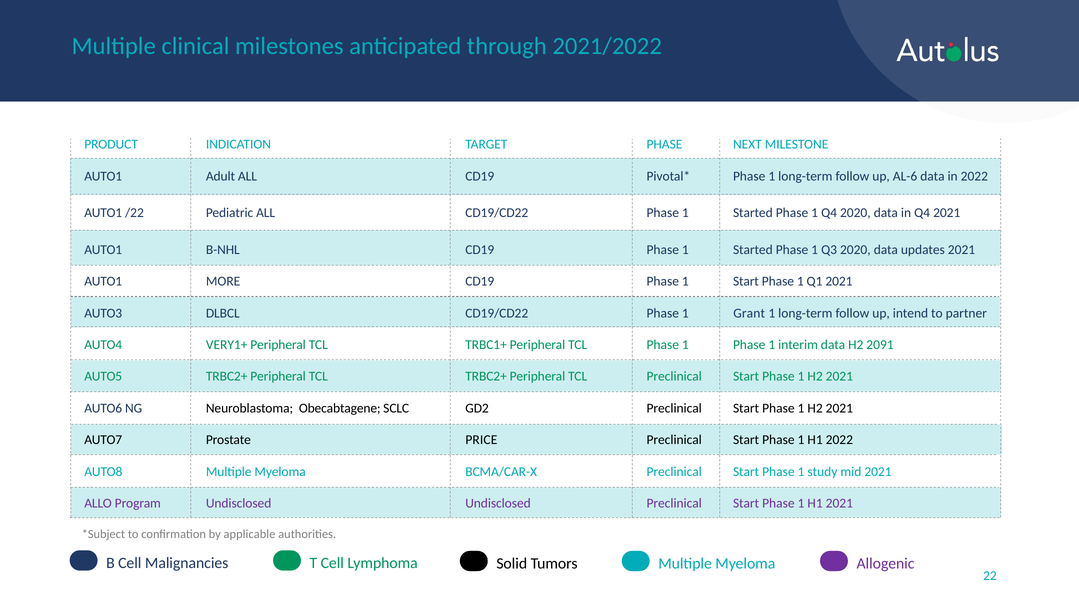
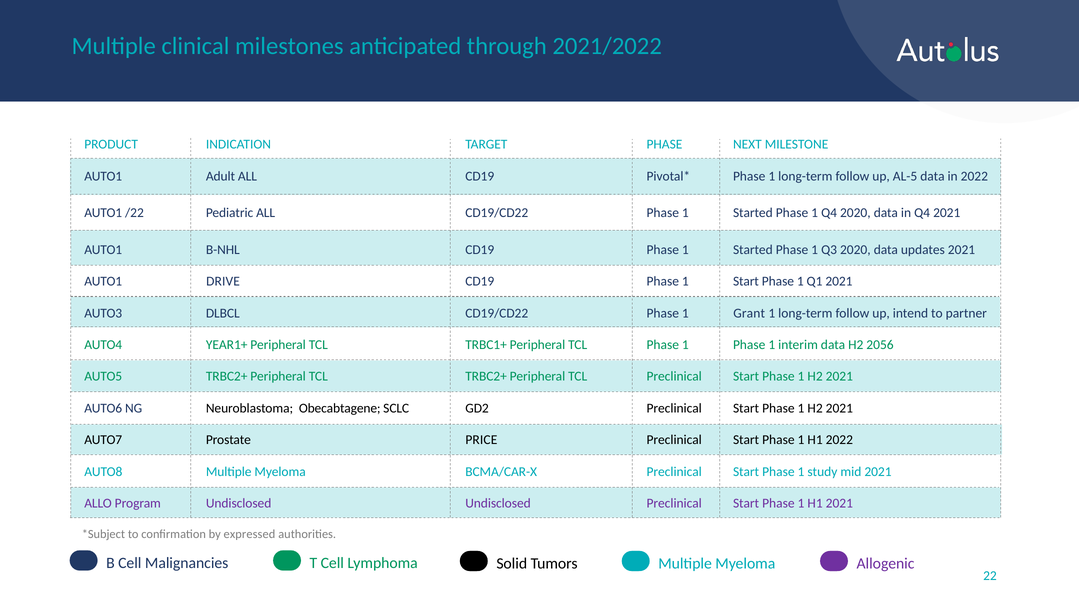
AL-6: AL-6 -> AL-5
MORE: MORE -> DRIVE
VERY1+: VERY1+ -> YEAR1+
2091: 2091 -> 2056
applicable: applicable -> expressed
